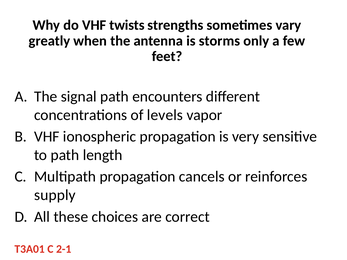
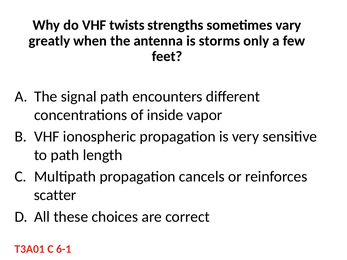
levels: levels -> inside
supply: supply -> scatter
2-1: 2-1 -> 6-1
